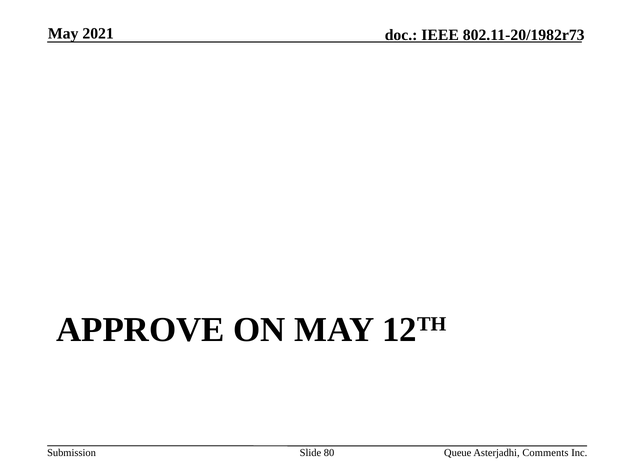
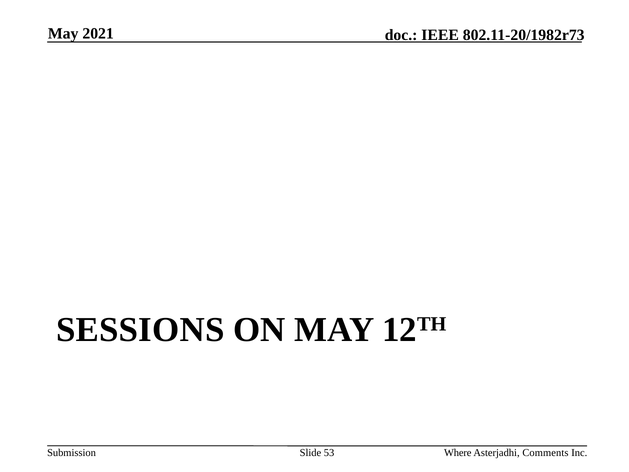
APPROVE: APPROVE -> SESSIONS
80: 80 -> 53
Queue: Queue -> Where
